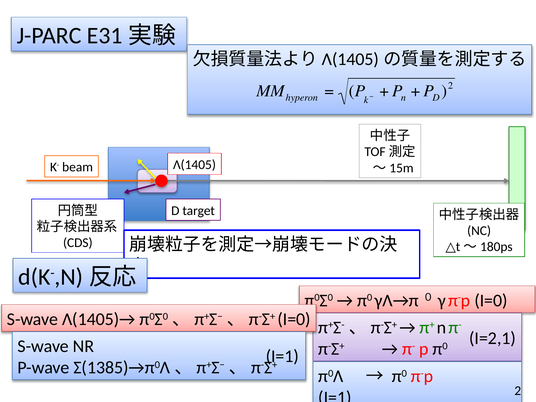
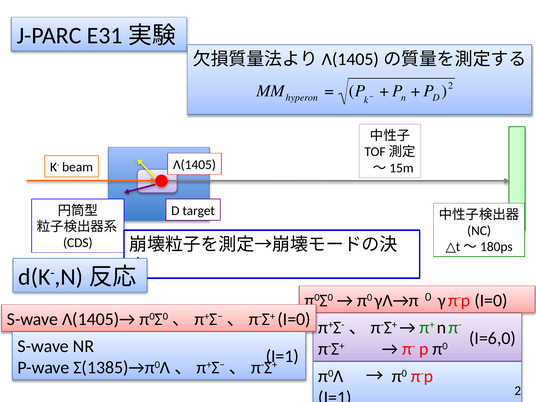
I=2,1: I=2,1 -> I=6,0
